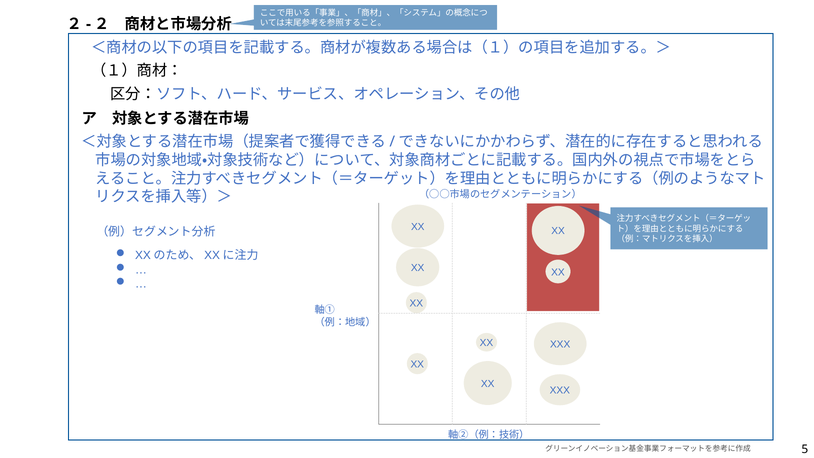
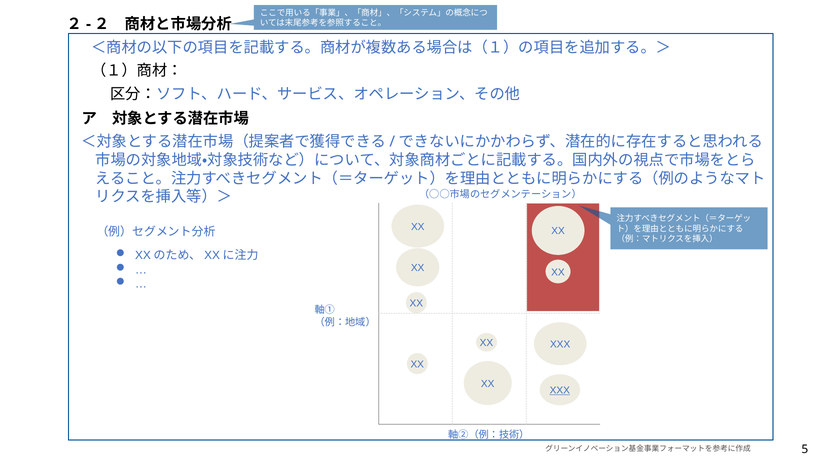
XXX at (560, 390) underline: none -> present
